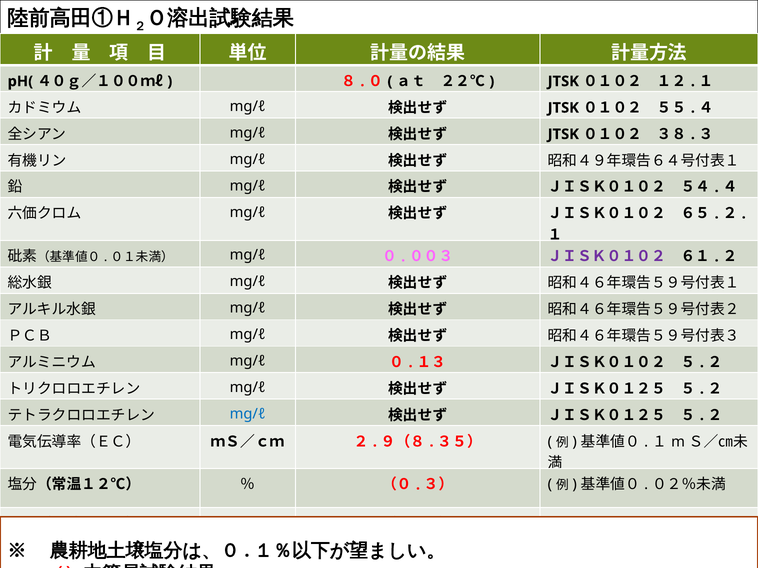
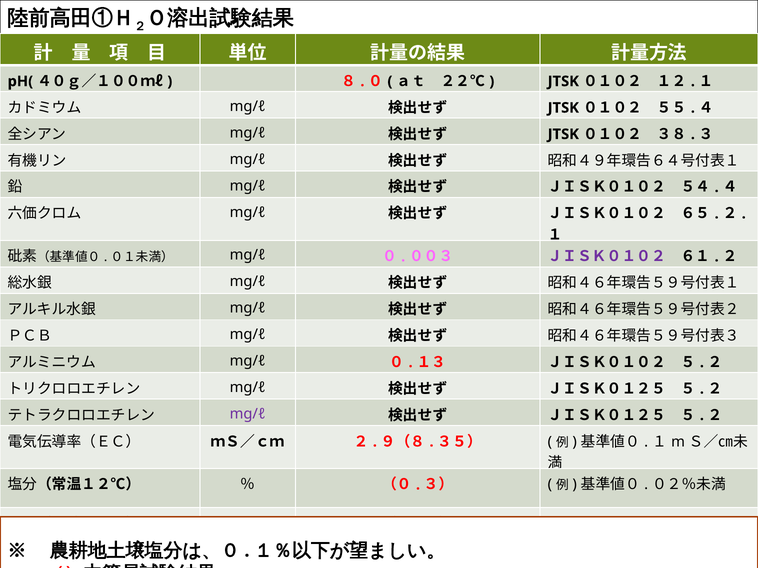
mg/ℓ at (248, 414) colour: blue -> purple
